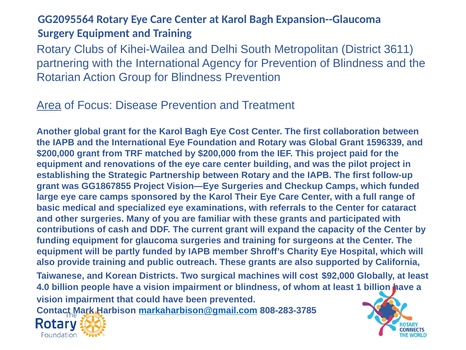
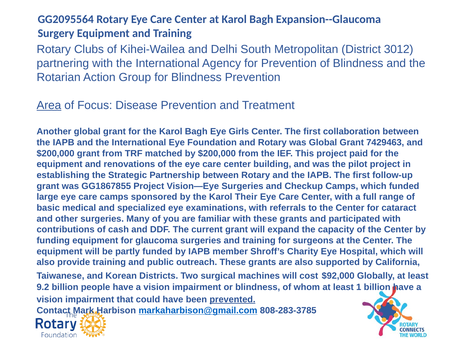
3611: 3611 -> 3012
Eye Cost: Cost -> Girls
1596339: 1596339 -> 7429463
4.0: 4.0 -> 9.2
prevented underline: none -> present
